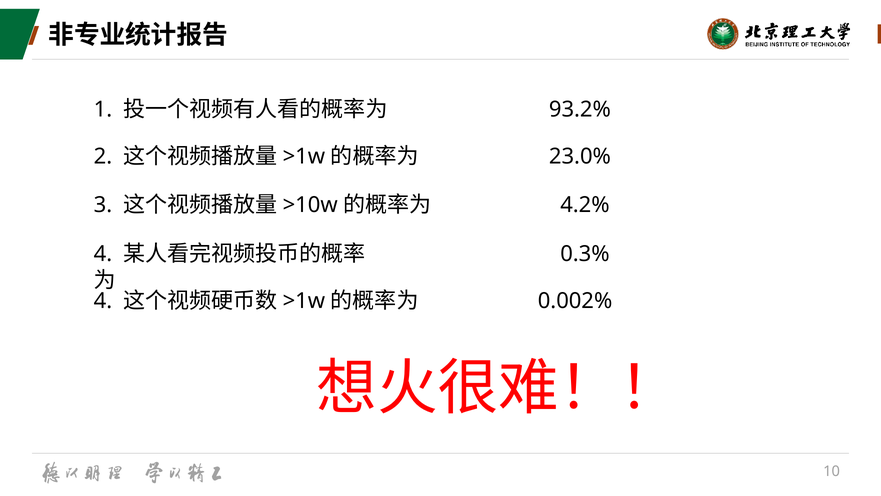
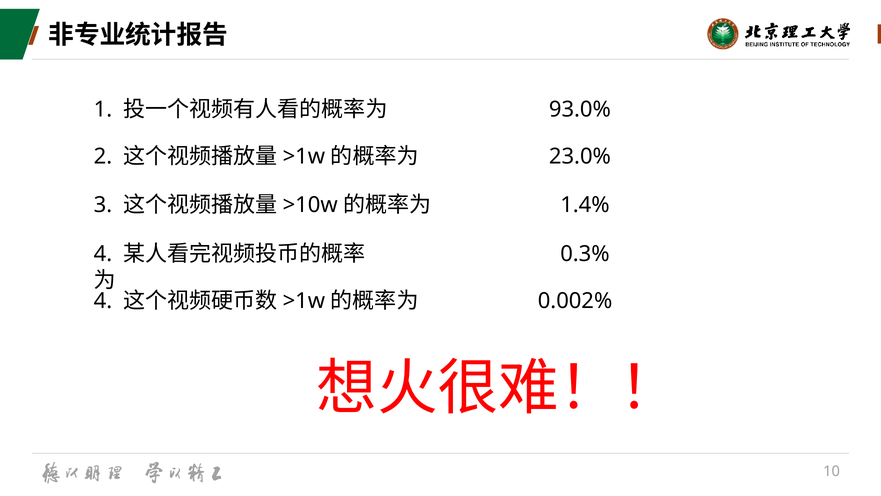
93.2%: 93.2% -> 93.0%
4.2%: 4.2% -> 1.4%
